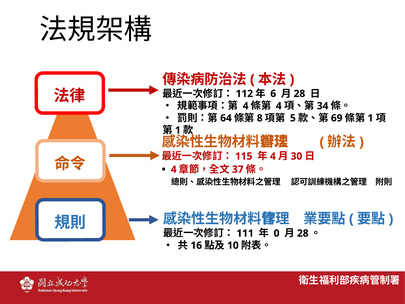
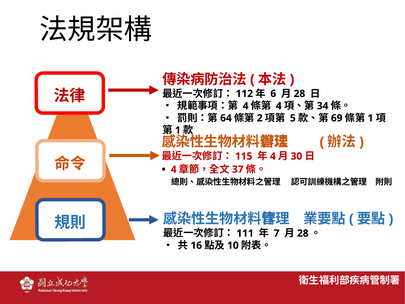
8: 8 -> 2
0: 0 -> 7
